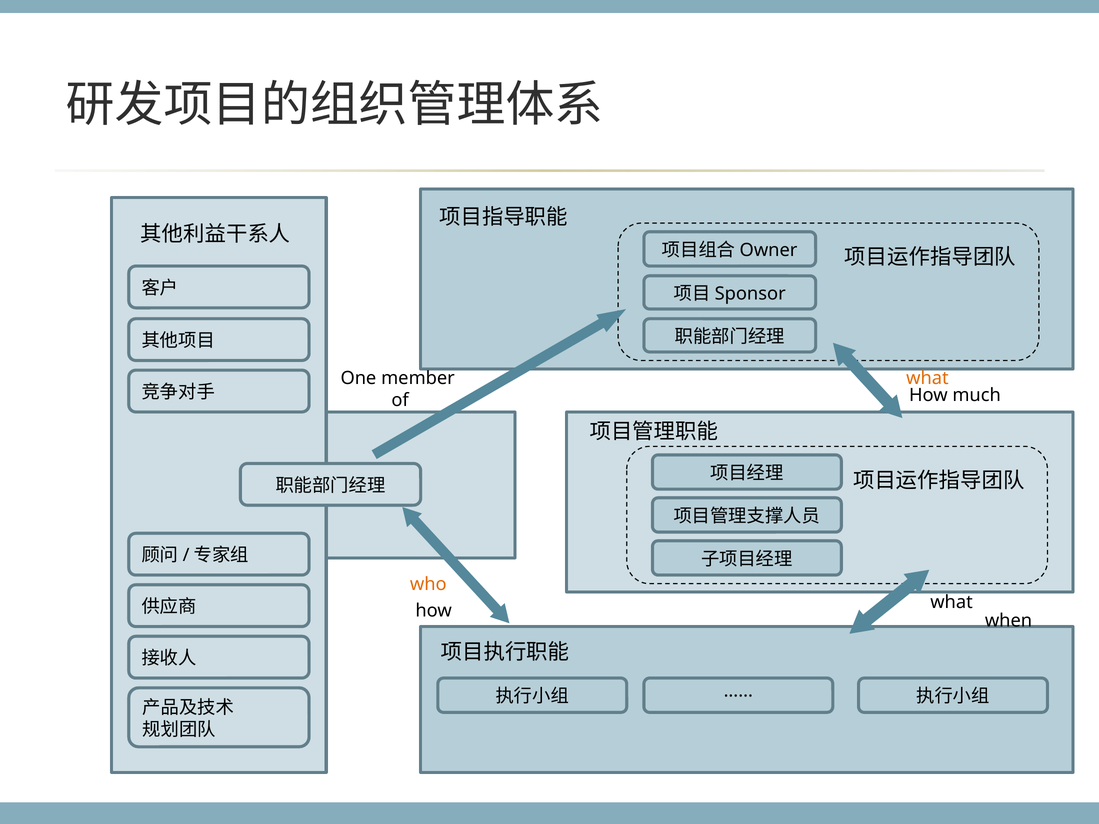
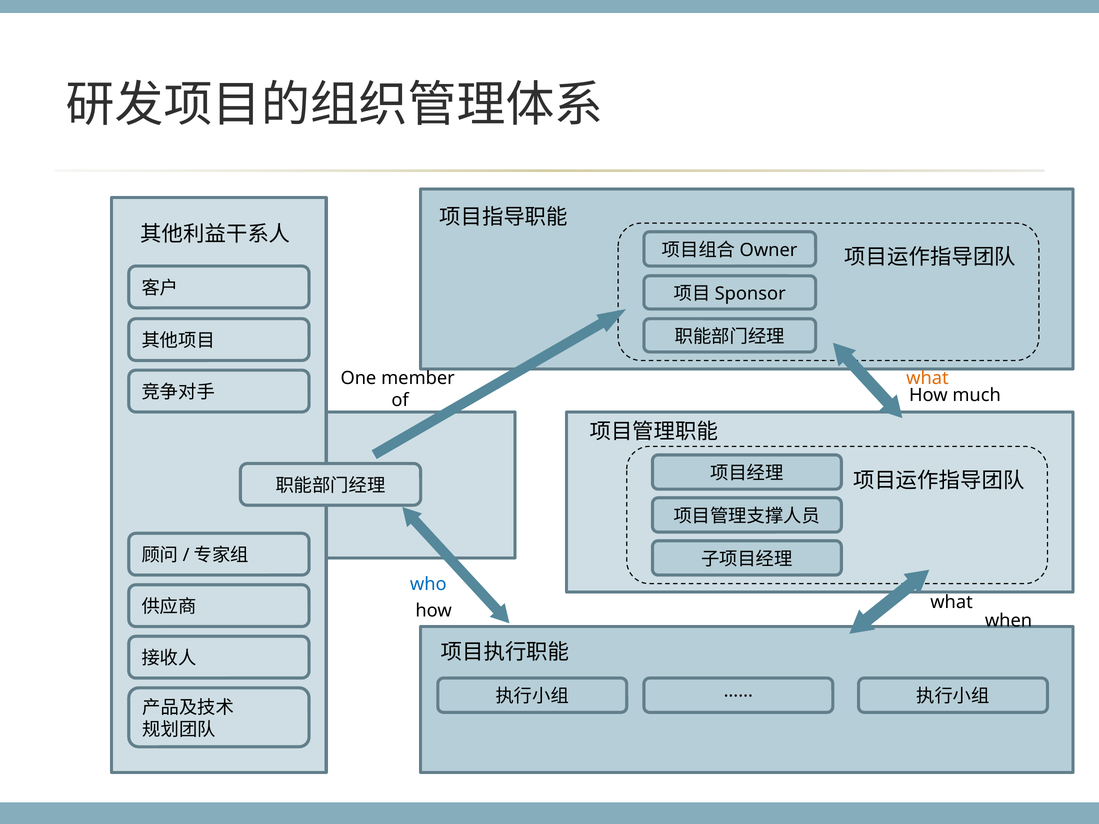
who colour: orange -> blue
